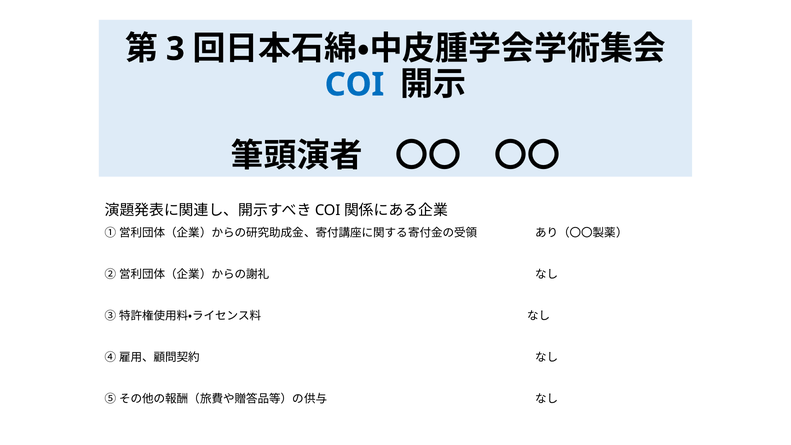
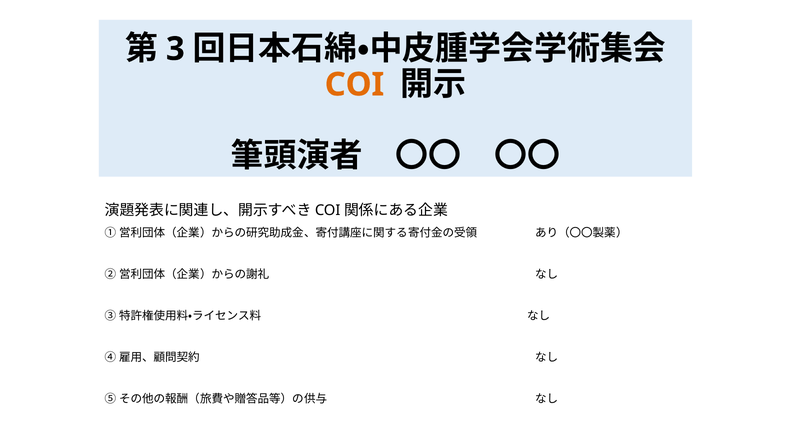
COI colour: blue -> orange
